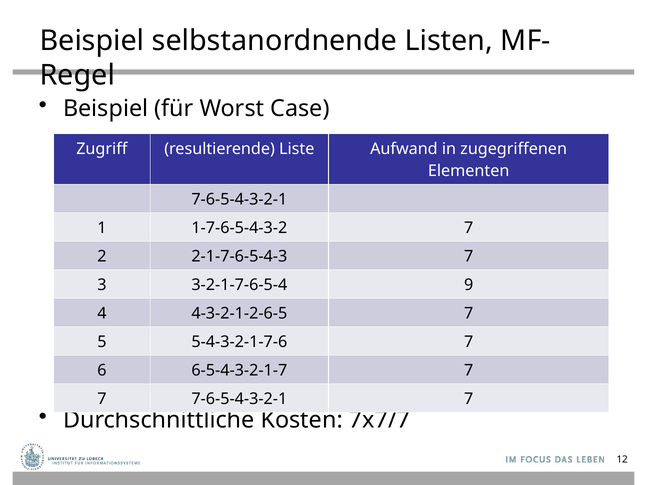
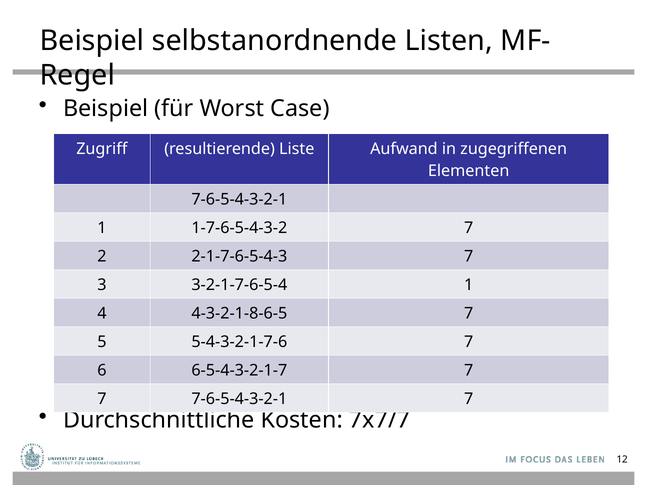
3-2-1-7-6-5-4 9: 9 -> 1
4-3-2-1-2-6-5: 4-3-2-1-2-6-5 -> 4-3-2-1-8-6-5
